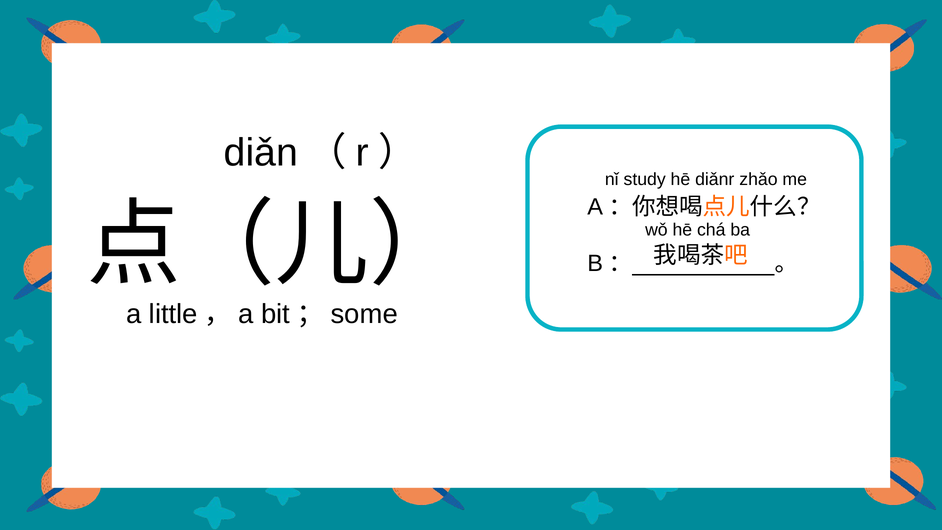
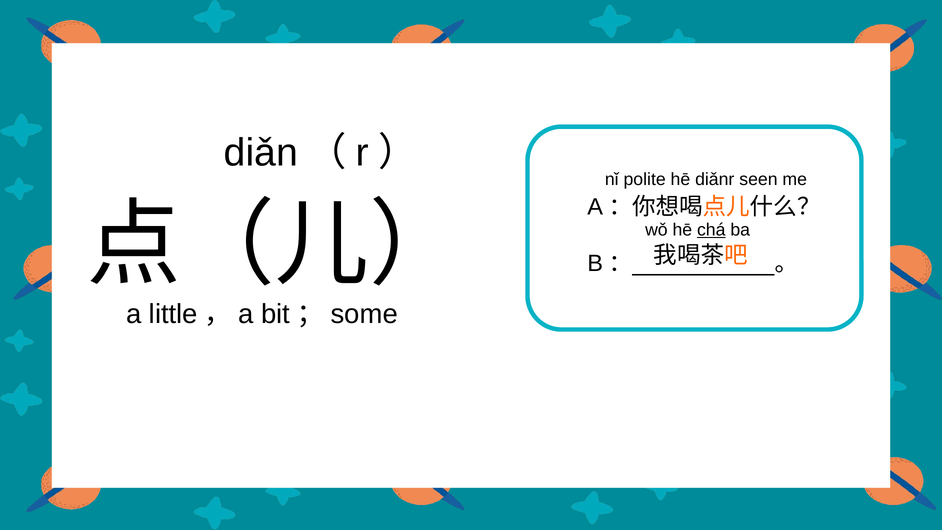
study: study -> polite
zhǎo: zhǎo -> seen
chá underline: none -> present
